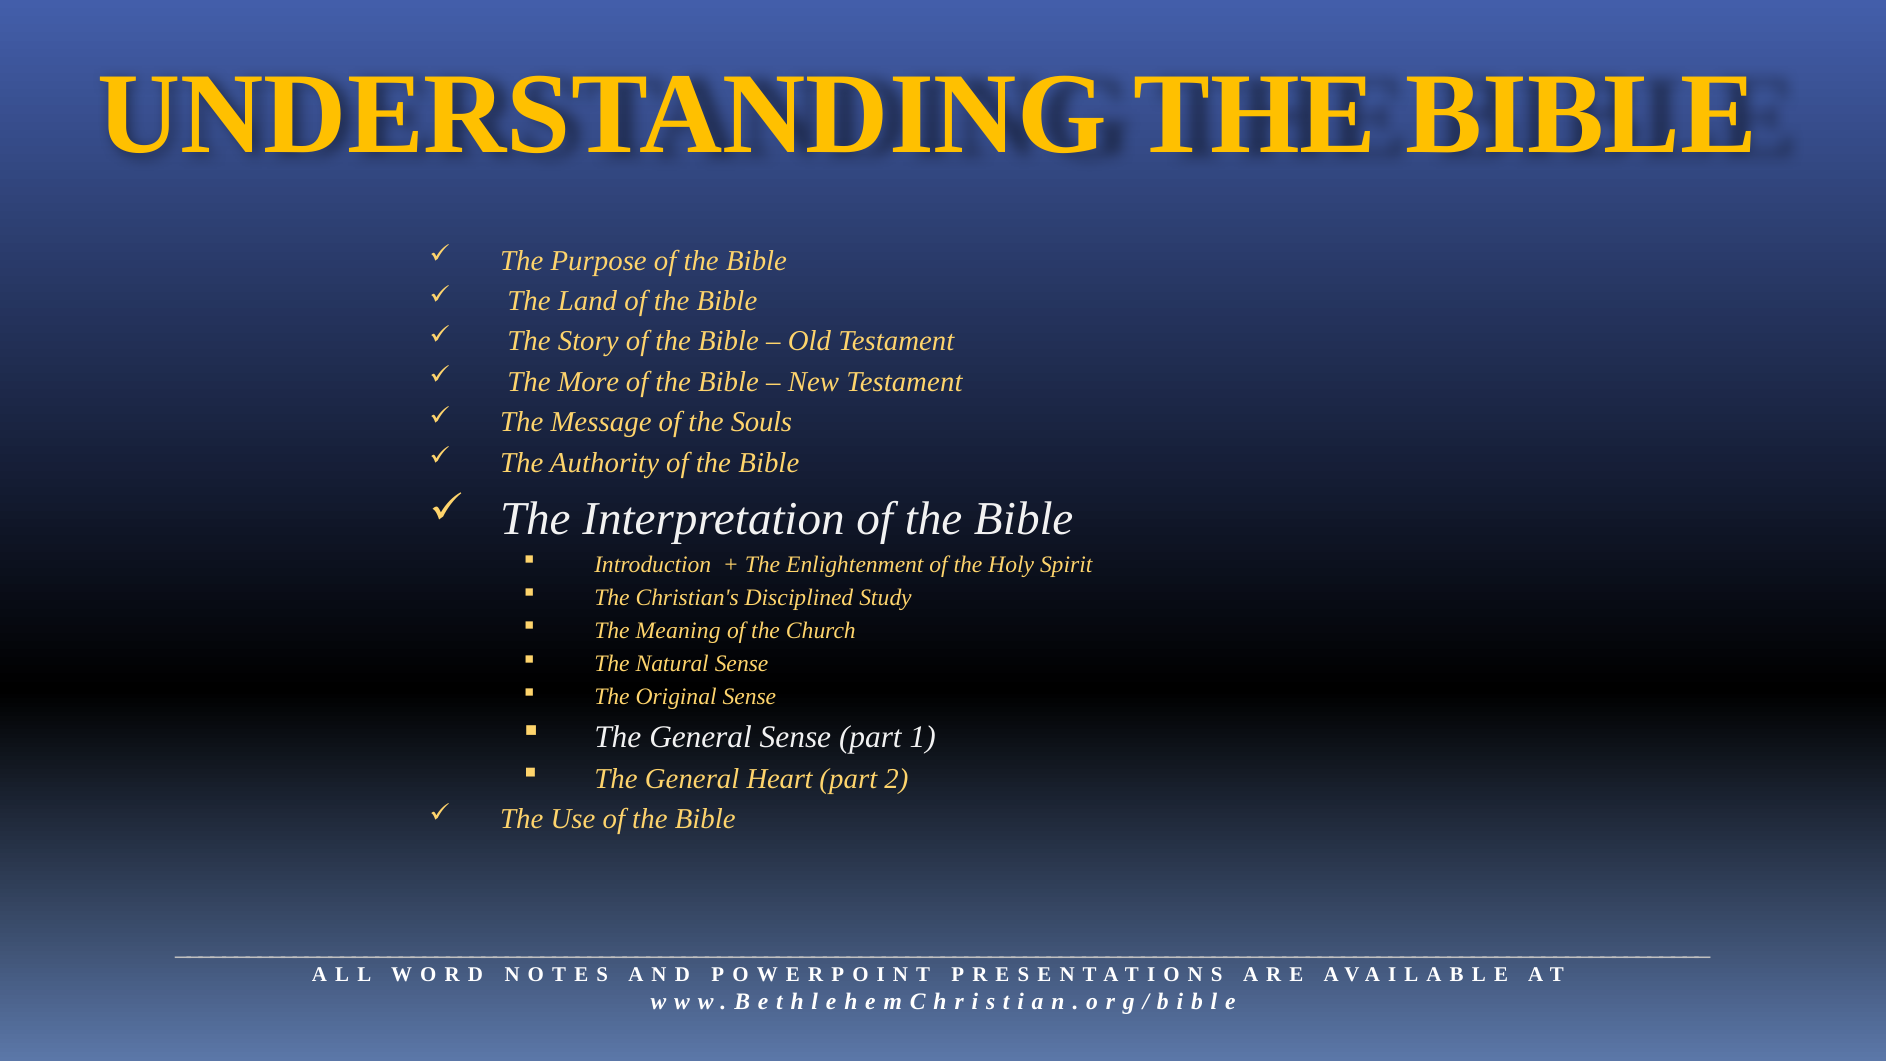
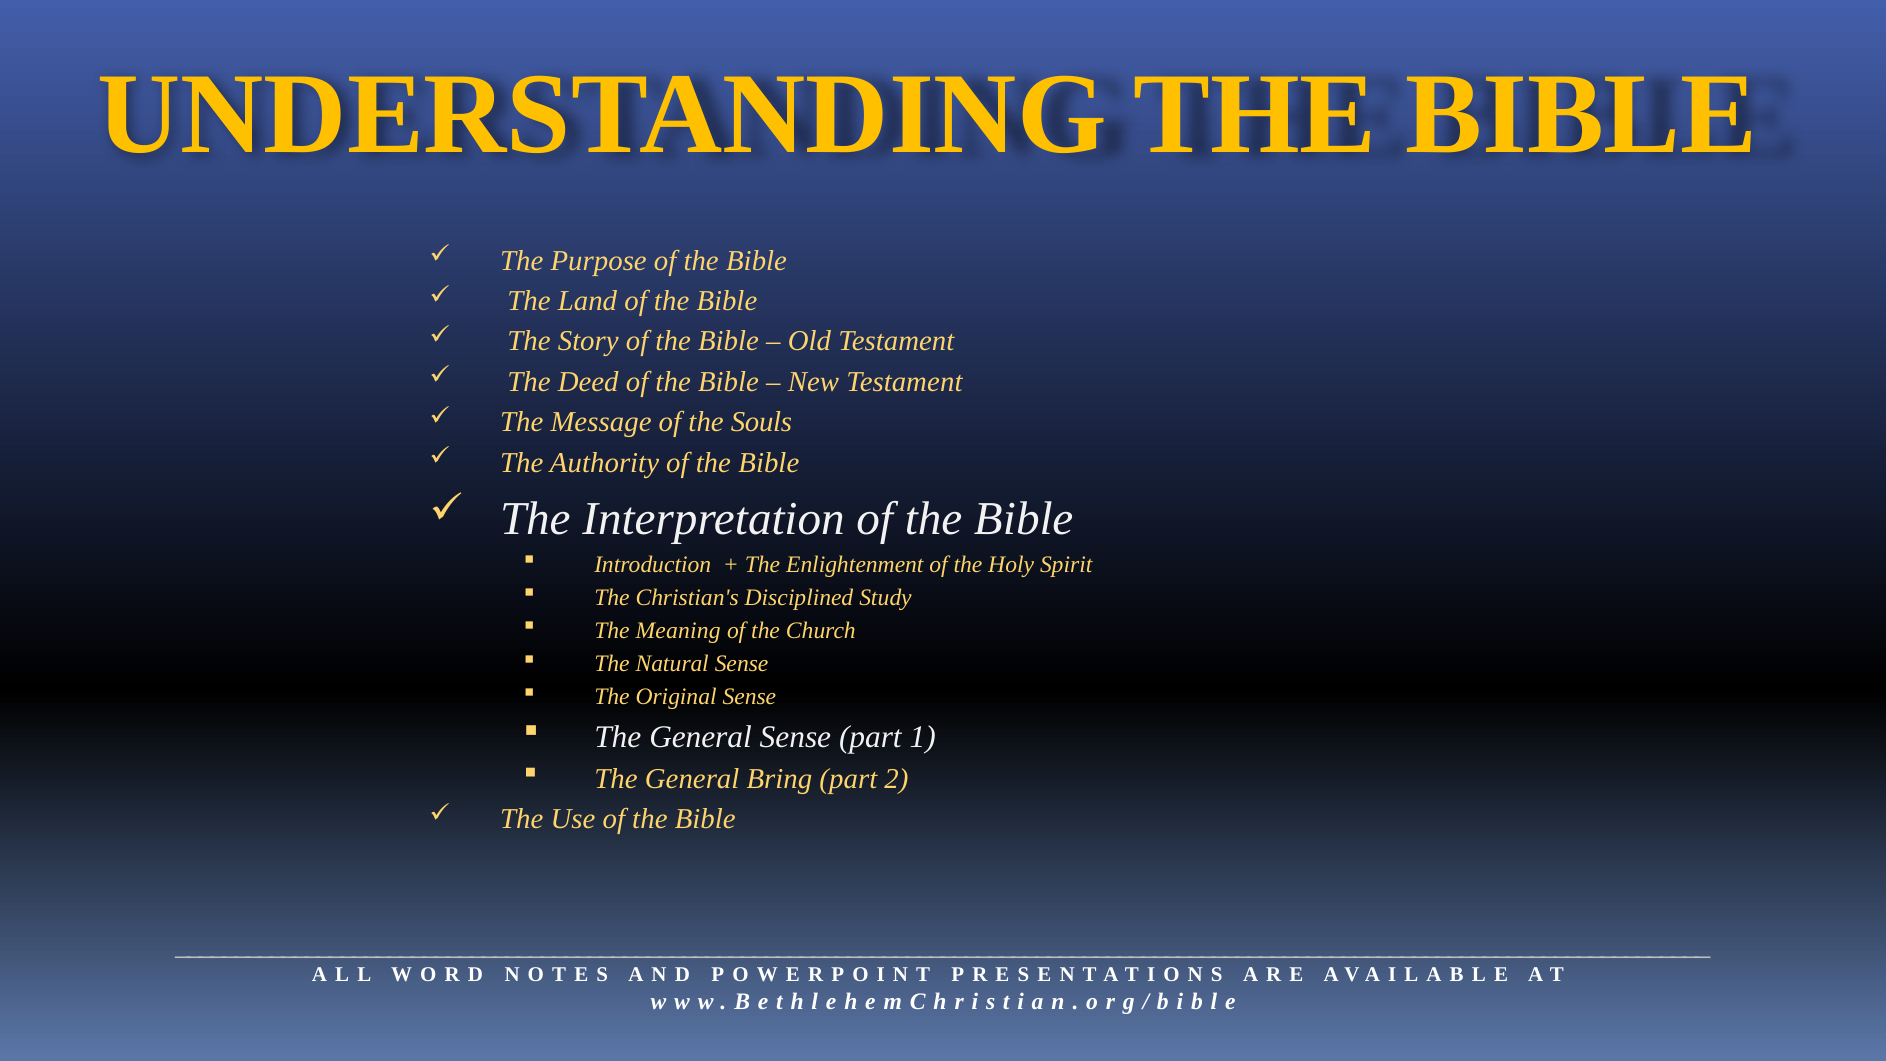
More: More -> Deed
Heart: Heart -> Bring
